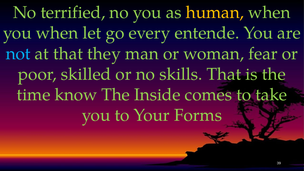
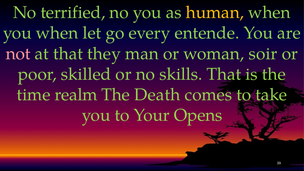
not colour: light blue -> pink
fear: fear -> soir
know: know -> realm
Inside: Inside -> Death
Forms: Forms -> Opens
